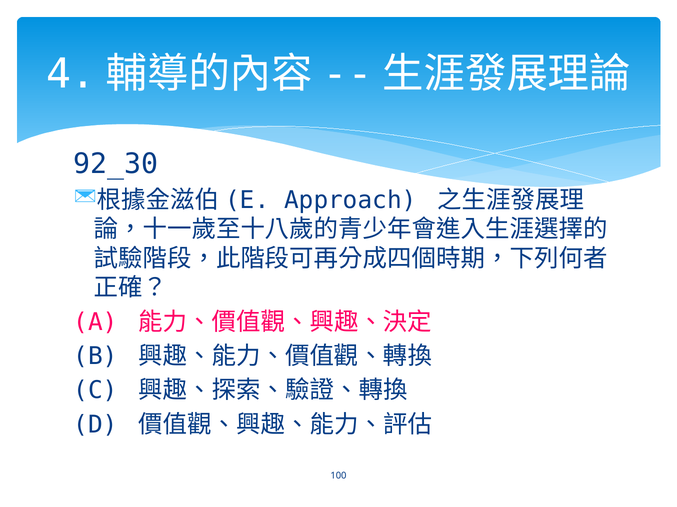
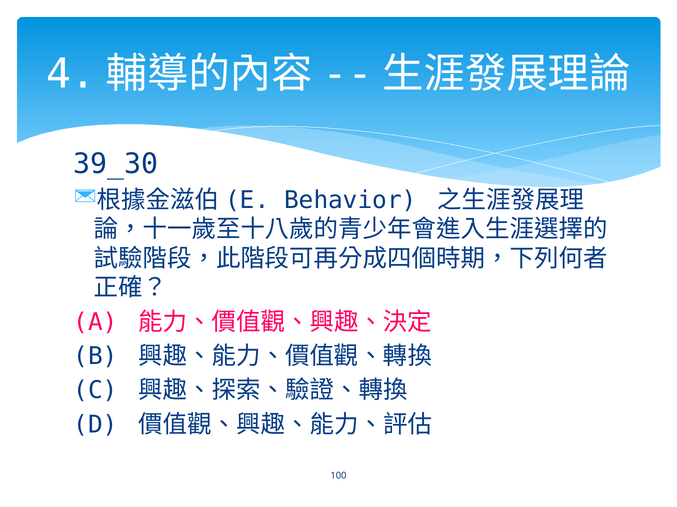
92_30: 92_30 -> 39_30
Approach: Approach -> Behavior
